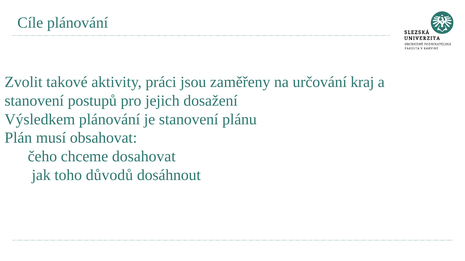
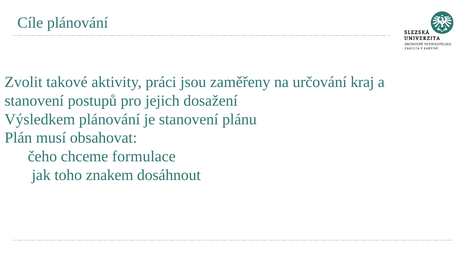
dosahovat: dosahovat -> formulace
důvodů: důvodů -> znakem
